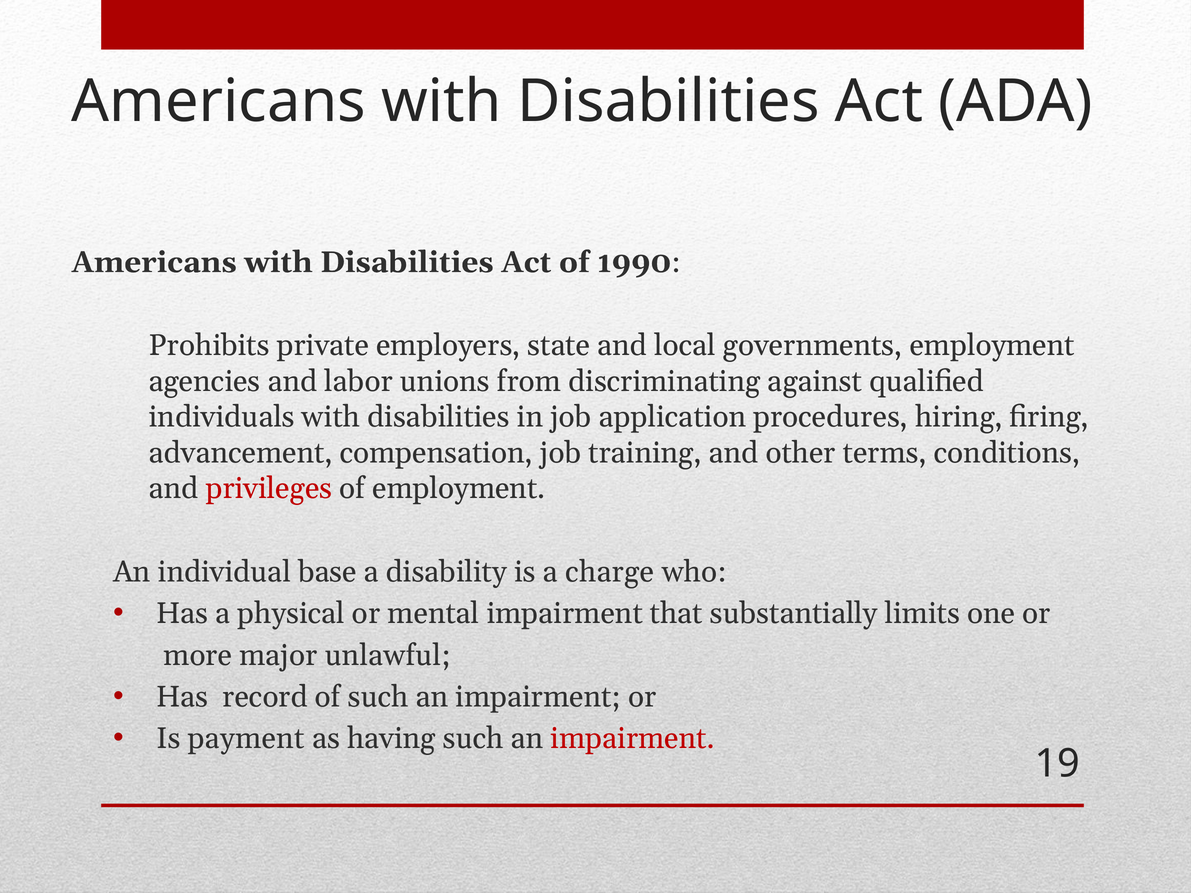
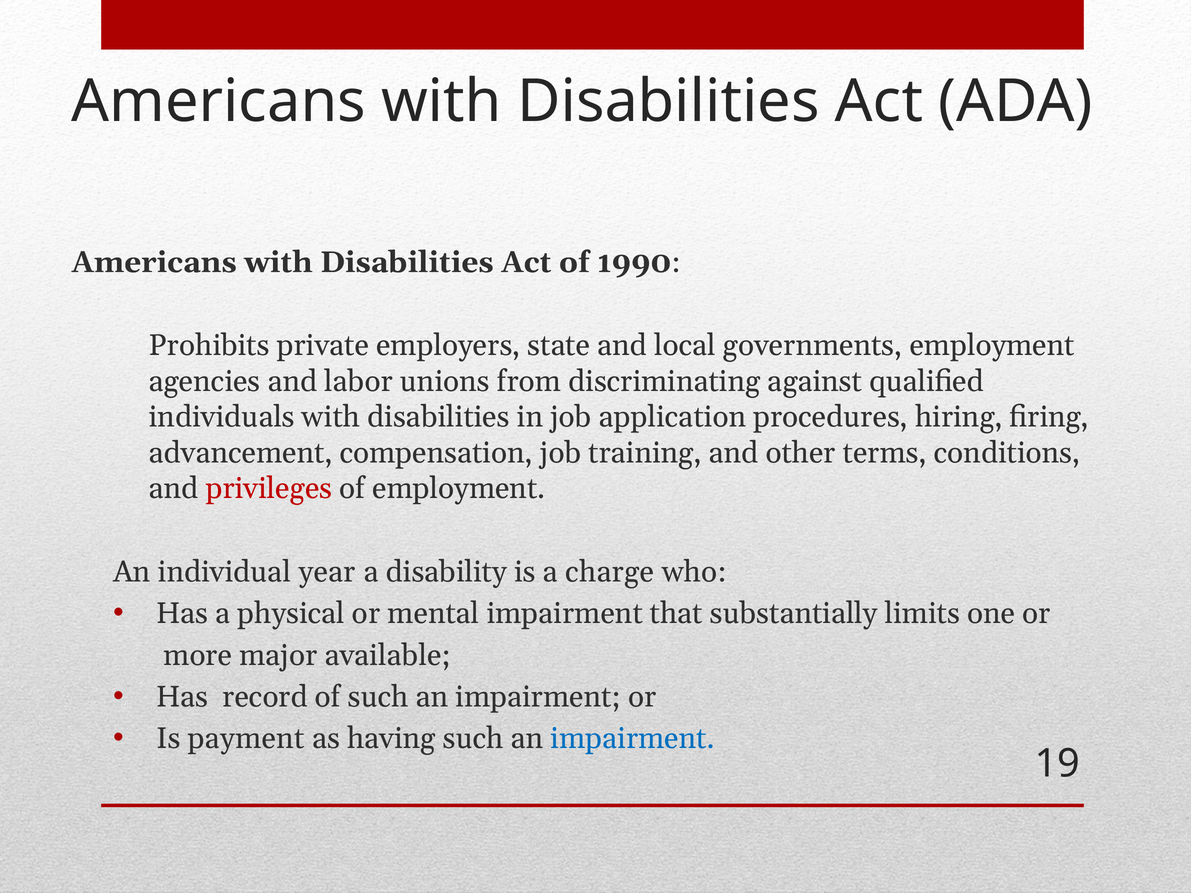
base: base -> year
unlawful: unlawful -> available
impairment at (633, 739) colour: red -> blue
